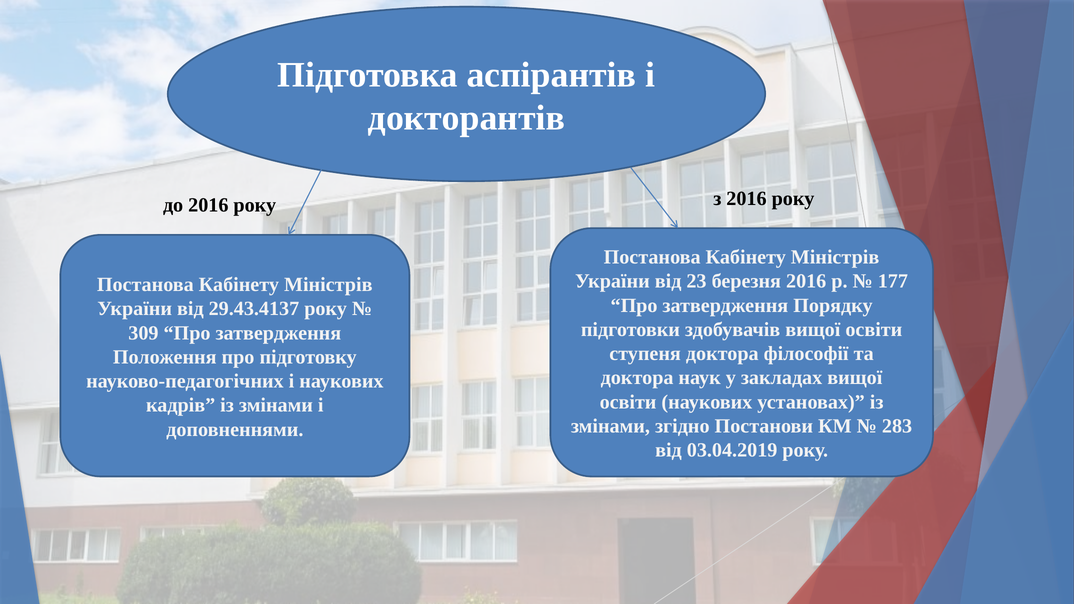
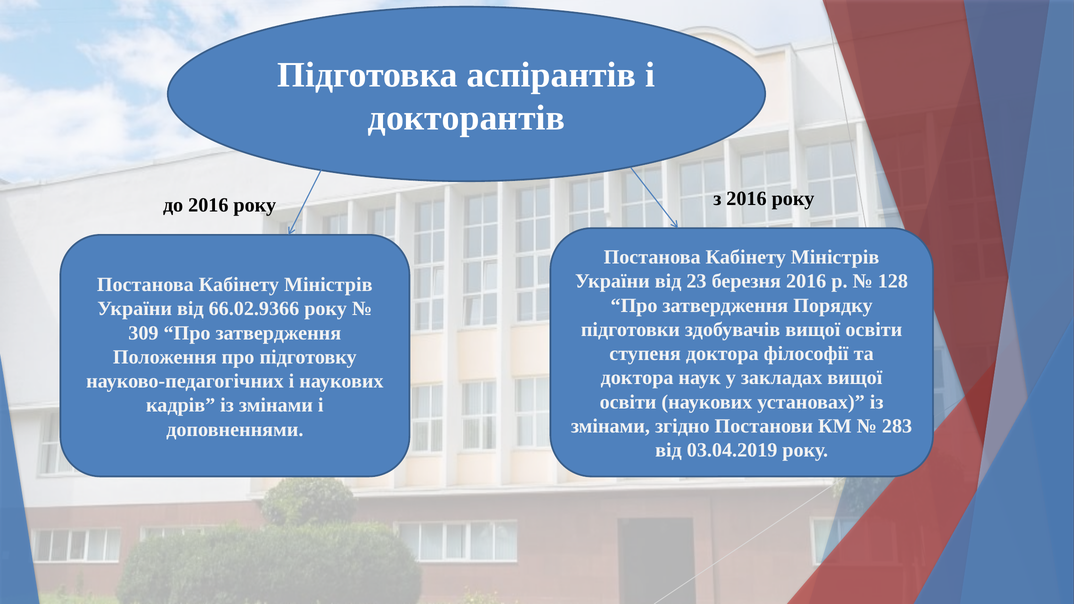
177: 177 -> 128
29.43.4137: 29.43.4137 -> 66.02.9366
